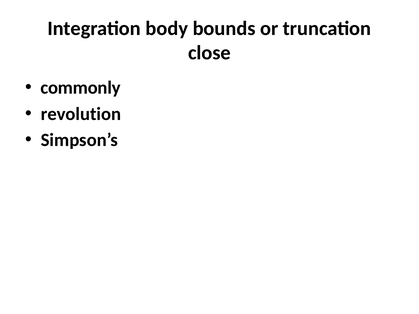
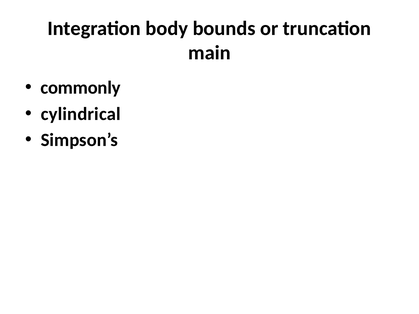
close: close -> main
revolution: revolution -> cylindrical
